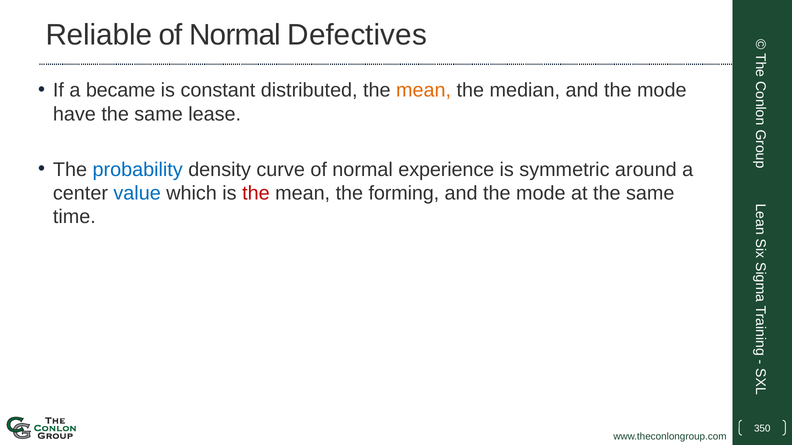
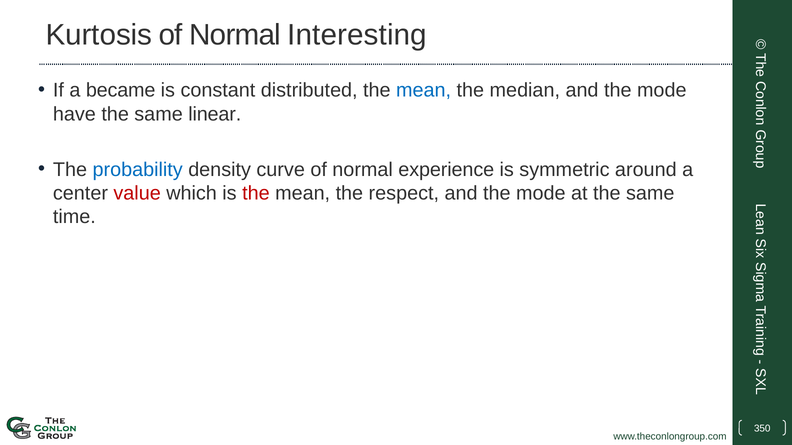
Reliable: Reliable -> Kurtosis
Defectives: Defectives -> Interesting
mean at (424, 90) colour: orange -> blue
lease: lease -> linear
value colour: blue -> red
forming: forming -> respect
